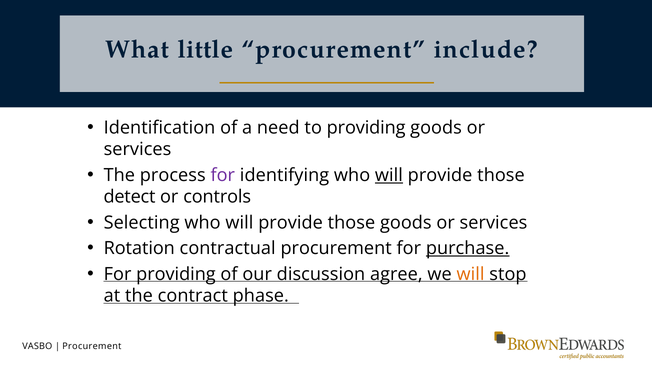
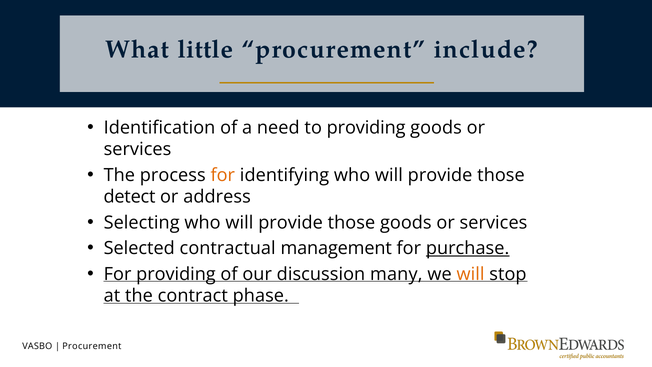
for at (223, 175) colour: purple -> orange
will at (389, 175) underline: present -> none
controls: controls -> address
Rotation: Rotation -> Selected
contractual procurement: procurement -> management
agree: agree -> many
